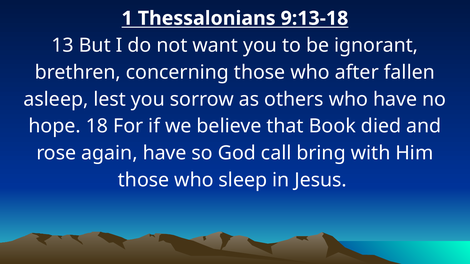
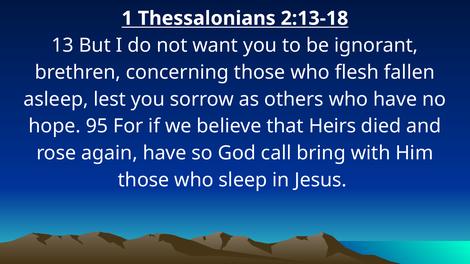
9:13-18: 9:13-18 -> 2:13-18
after: after -> flesh
18: 18 -> 95
Book: Book -> Heirs
